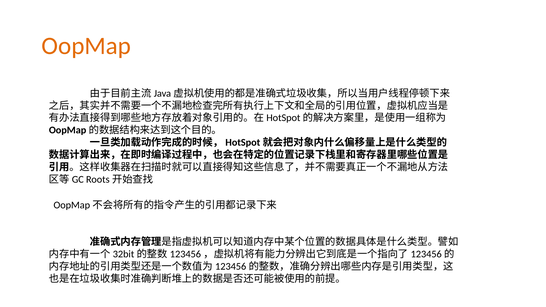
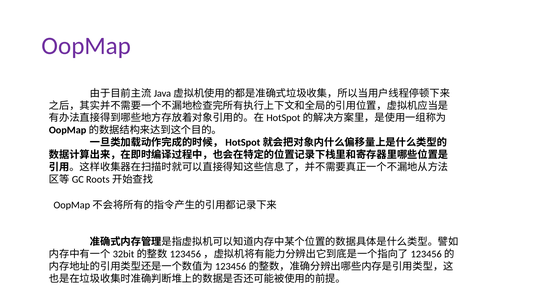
OopMap colour: orange -> purple
